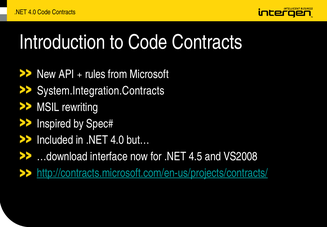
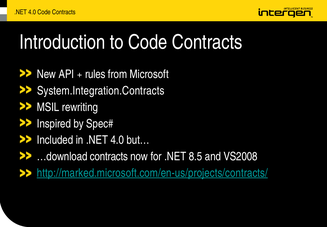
…download interface: interface -> contracts
4.5: 4.5 -> 8.5
http://contracts.microsoft.com/en-us/projects/contracts/: http://contracts.microsoft.com/en-us/projects/contracts/ -> http://marked.microsoft.com/en-us/projects/contracts/
